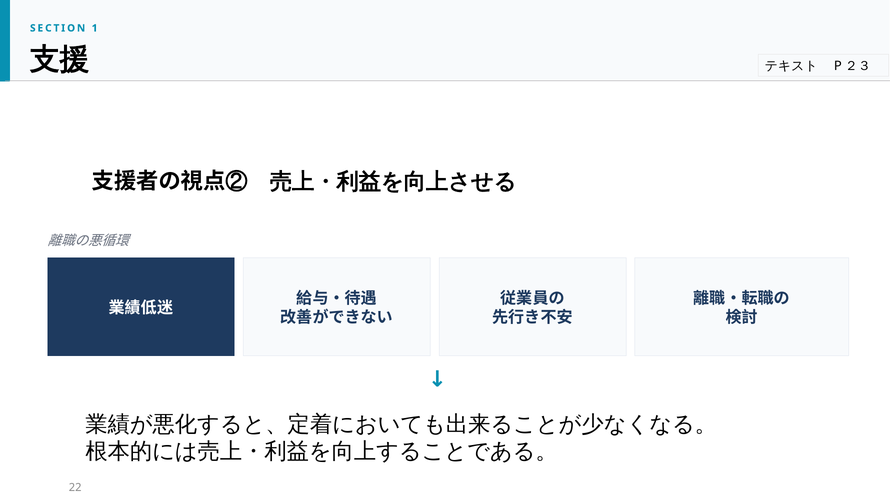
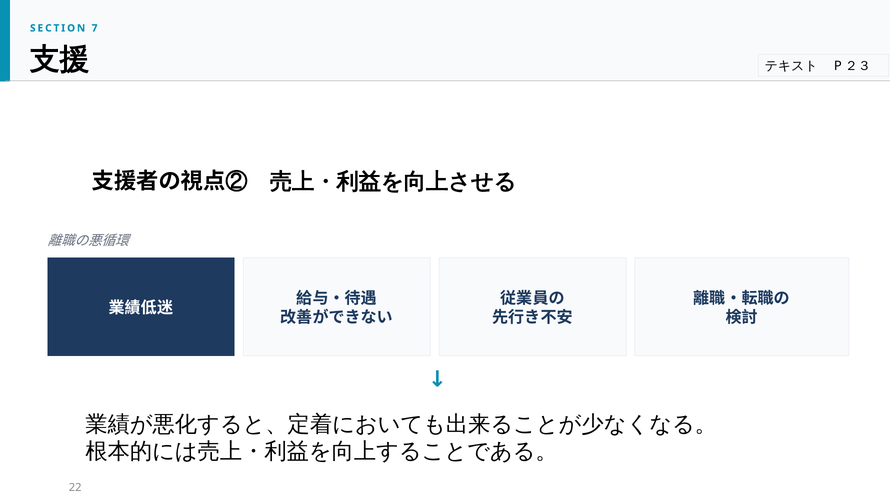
1: 1 -> 7
